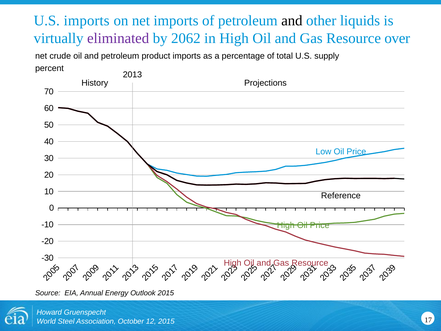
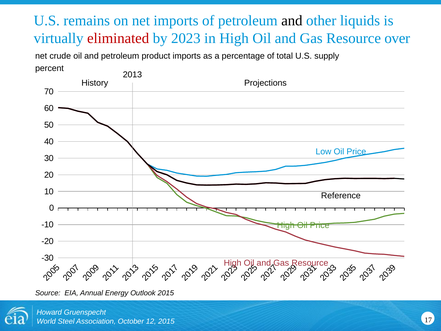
U.S imports: imports -> remains
eliminated colour: purple -> red
2062: 2062 -> 2023
